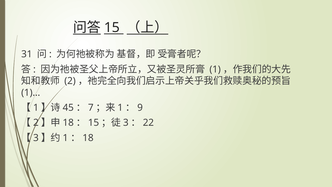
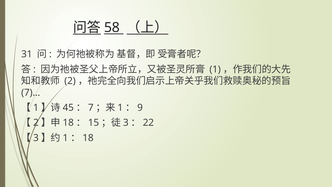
15 at (112, 28): 15 -> 58
1)…: 1)… -> 7)…
